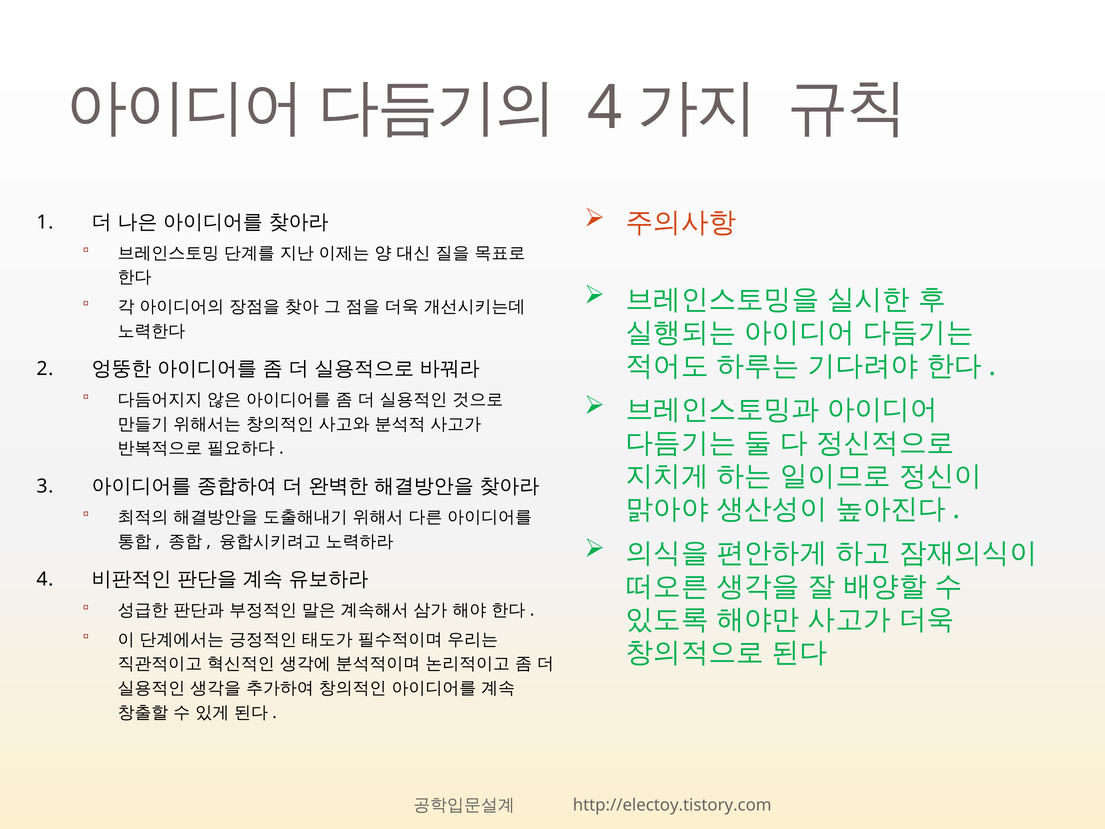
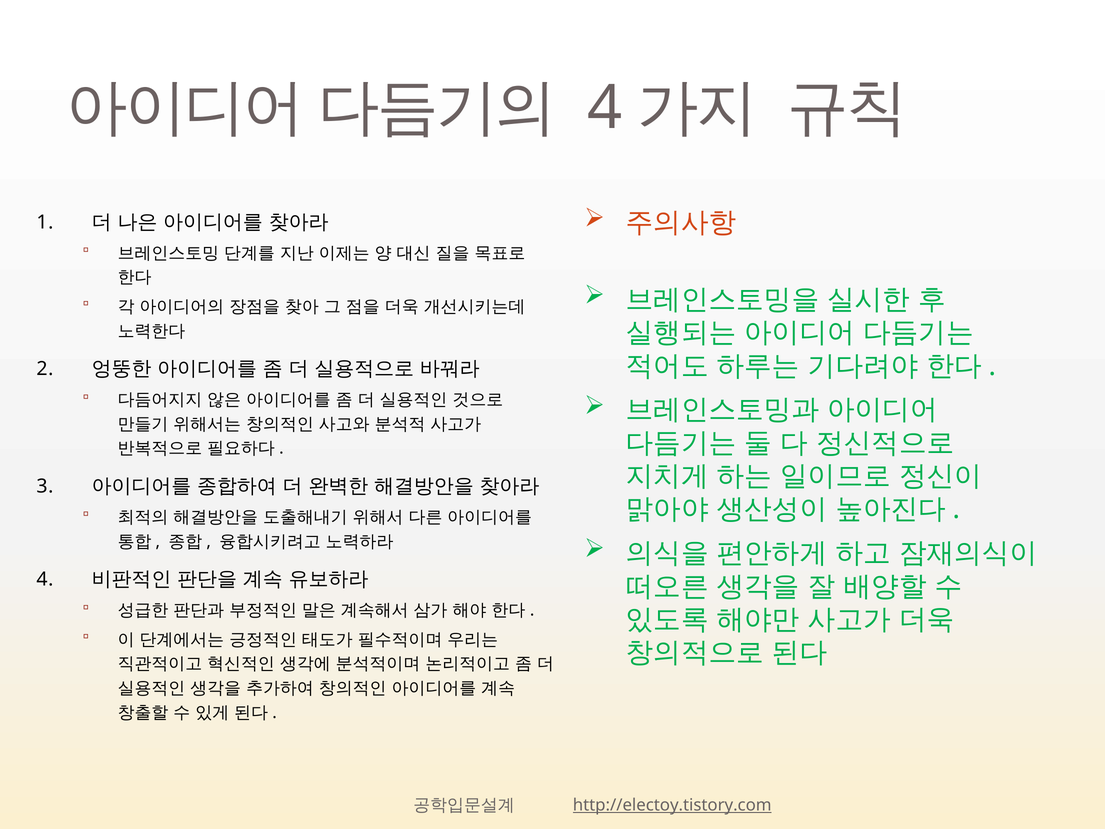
http://electoy.tistory.com underline: none -> present
